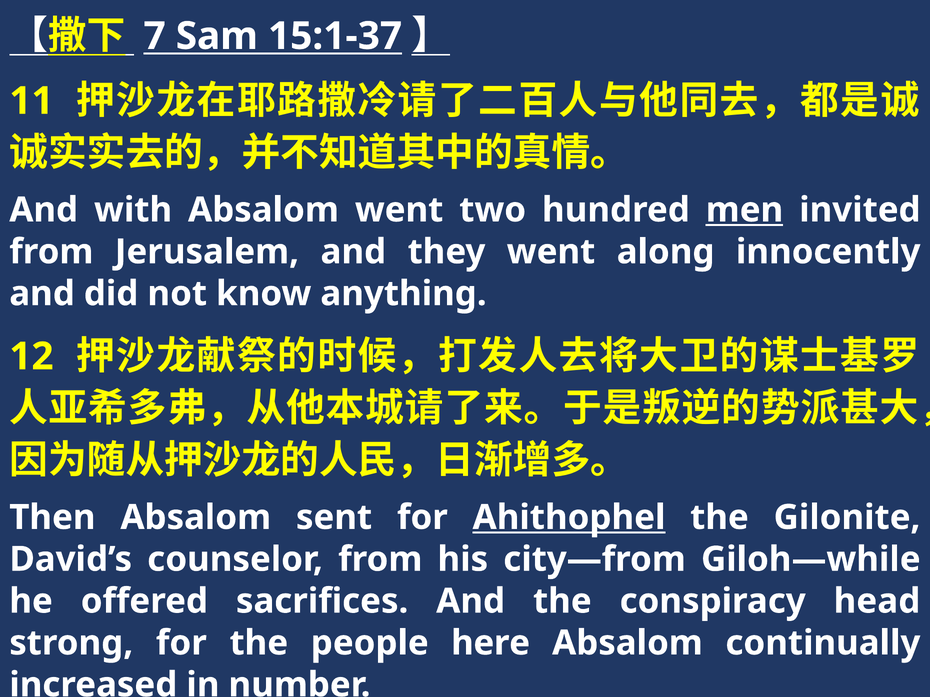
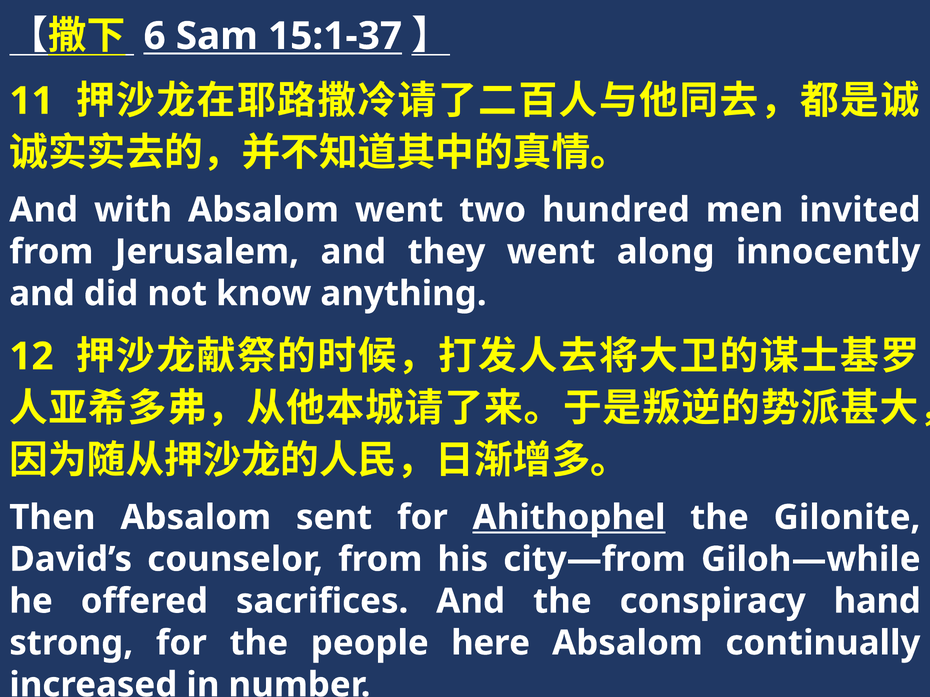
7: 7 -> 6
men underline: present -> none
head: head -> hand
